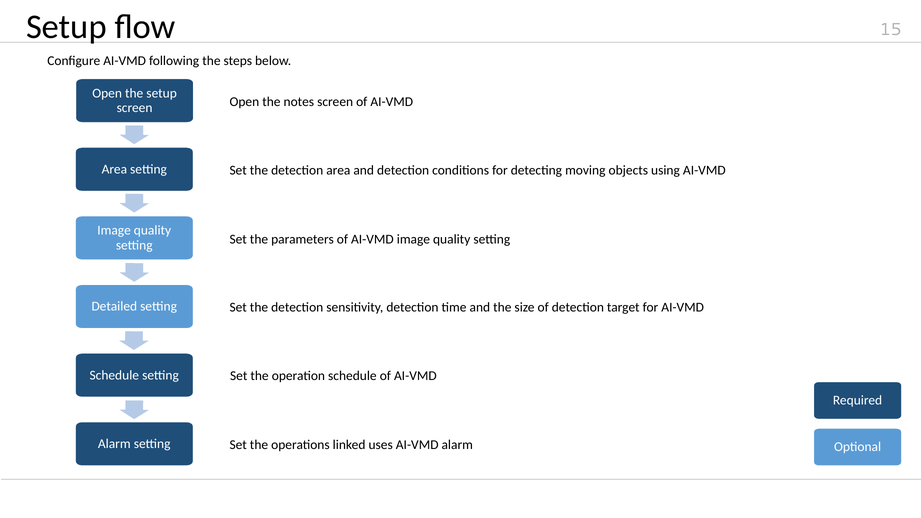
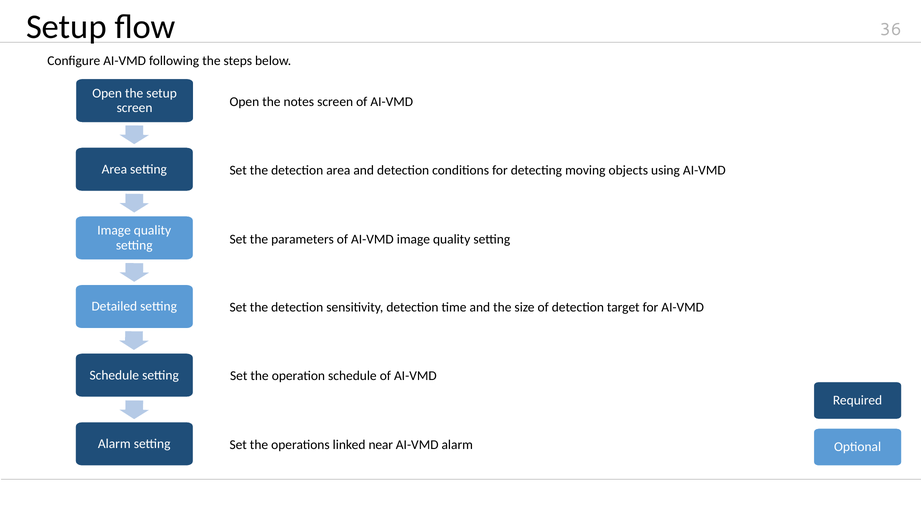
15: 15 -> 36
uses: uses -> near
